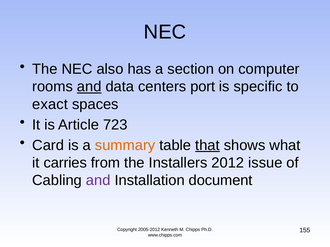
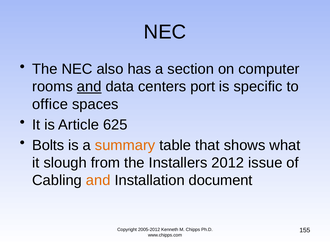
exact: exact -> office
723: 723 -> 625
Card: Card -> Bolts
that underline: present -> none
carries: carries -> slough
and at (98, 181) colour: purple -> orange
